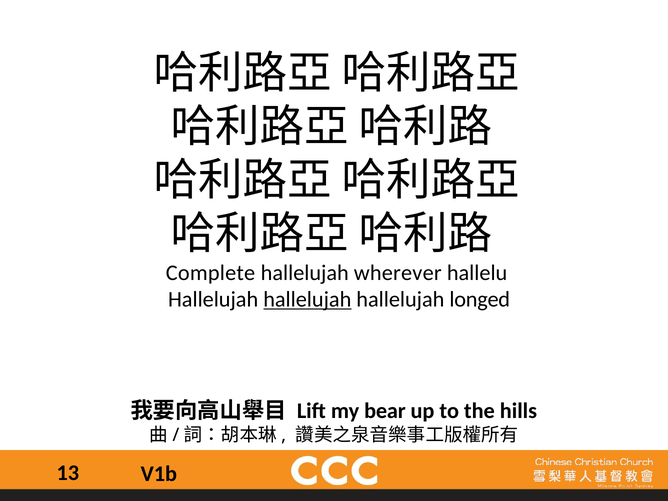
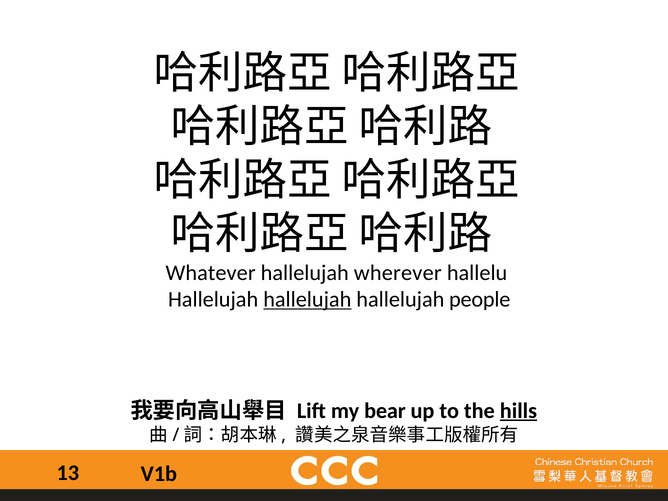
Complete: Complete -> Whatever
longed: longed -> people
hills underline: none -> present
